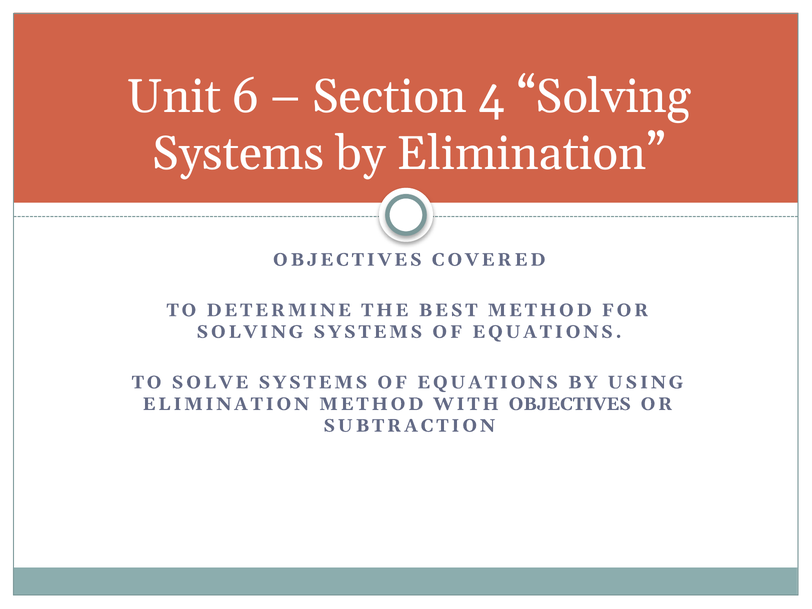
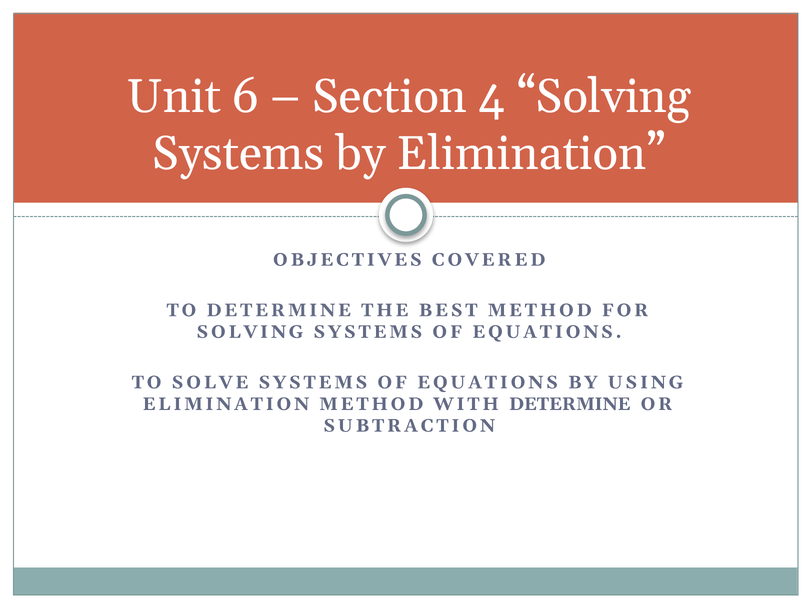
WITH OBJECTIVES: OBJECTIVES -> DETERMINE
